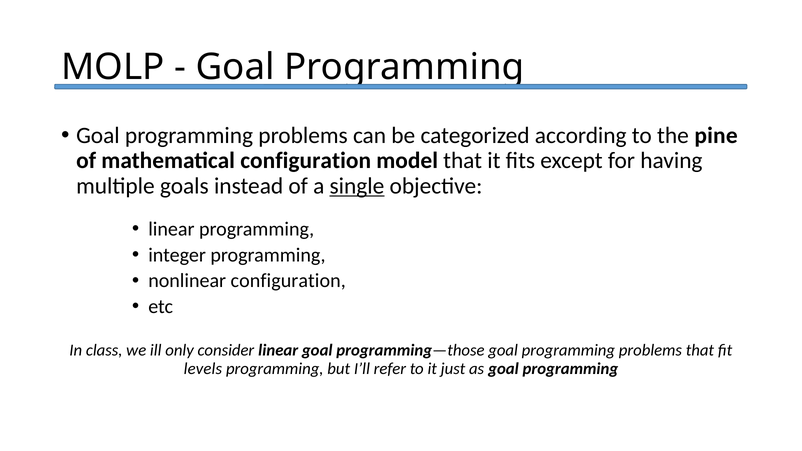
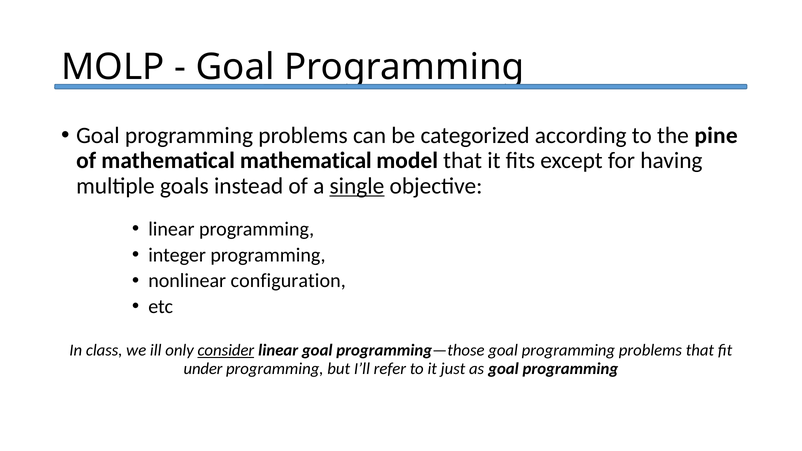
mathematical configuration: configuration -> mathematical
consider underline: none -> present
levels: levels -> under
